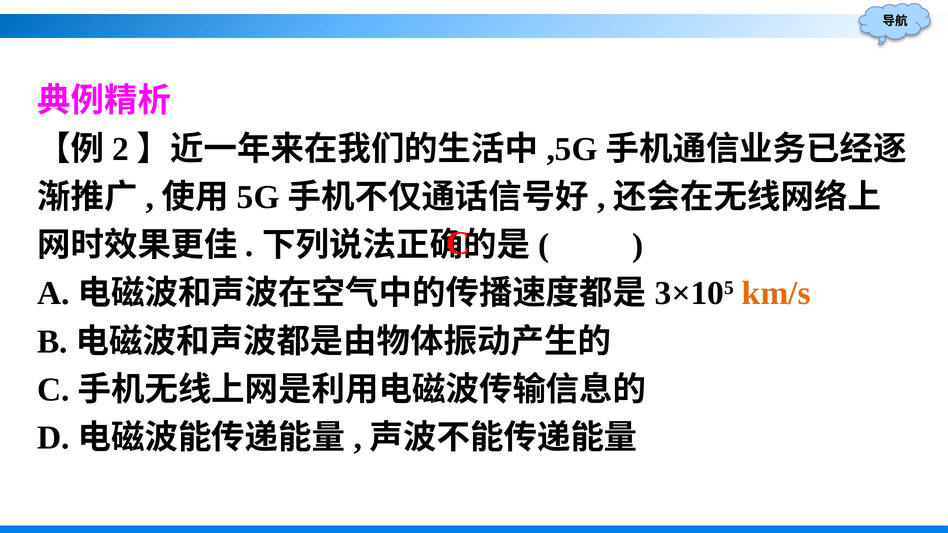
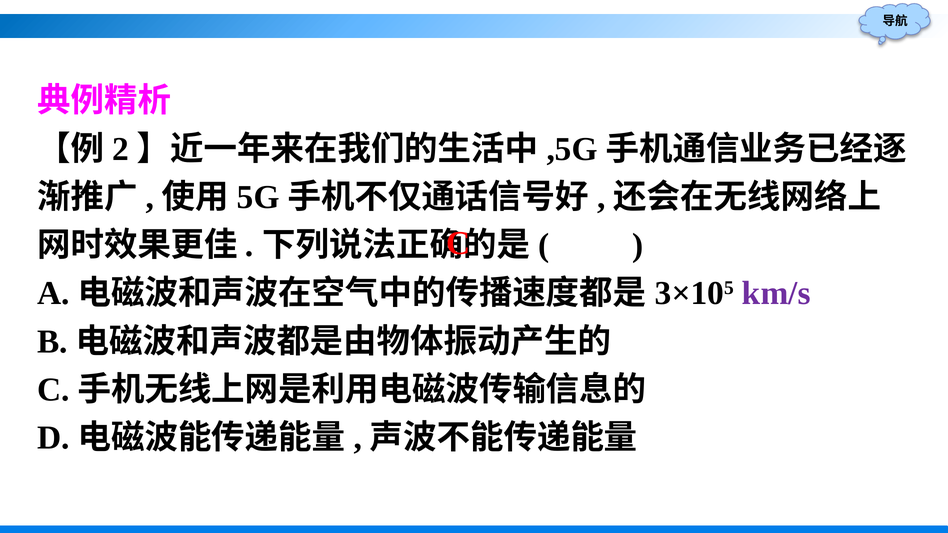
km/s colour: orange -> purple
